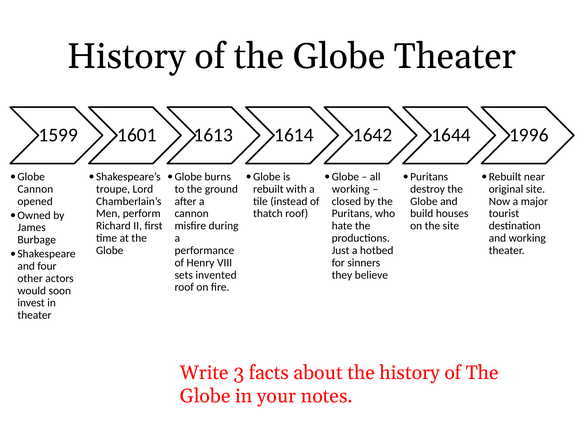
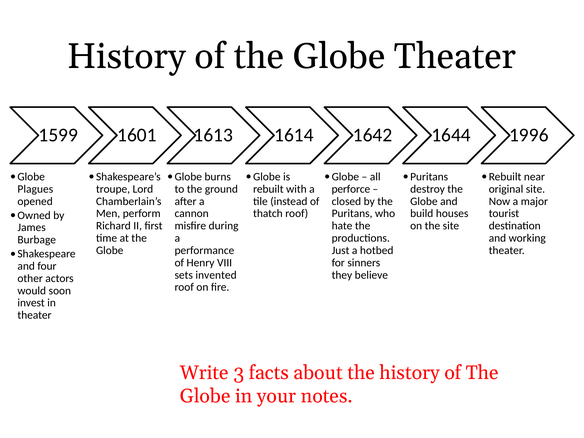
Cannon at (35, 189): Cannon -> Plagues
working at (351, 189): working -> perforce
